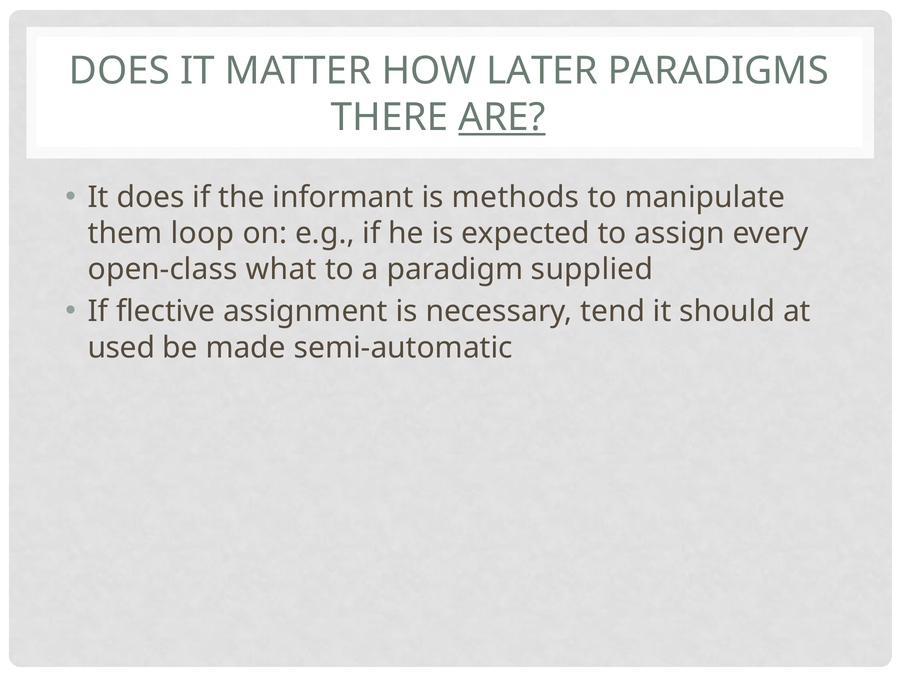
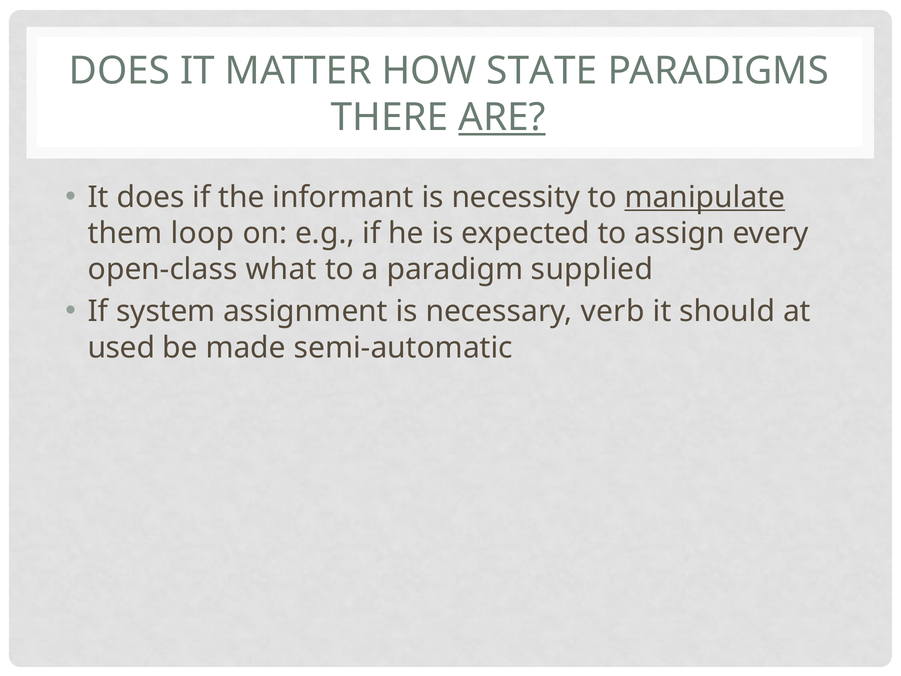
LATER: LATER -> STATE
methods: methods -> necessity
manipulate underline: none -> present
flective: flective -> system
tend: tend -> verb
